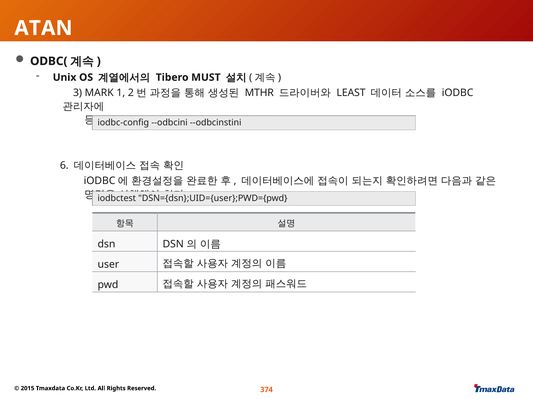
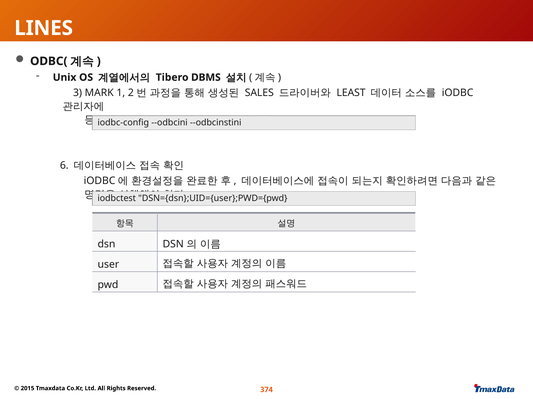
ATAN: ATAN -> LINES
MUST: MUST -> DBMS
MTHR: MTHR -> SALES
